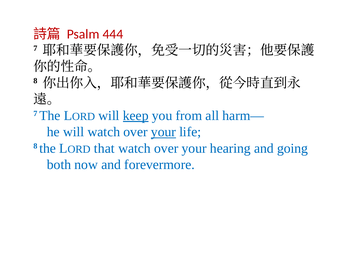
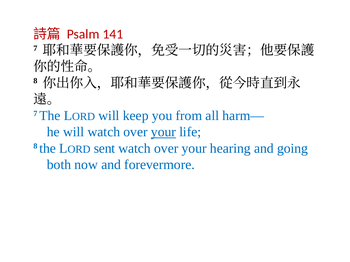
444: 444 -> 141
keep underline: present -> none
that: that -> sent
